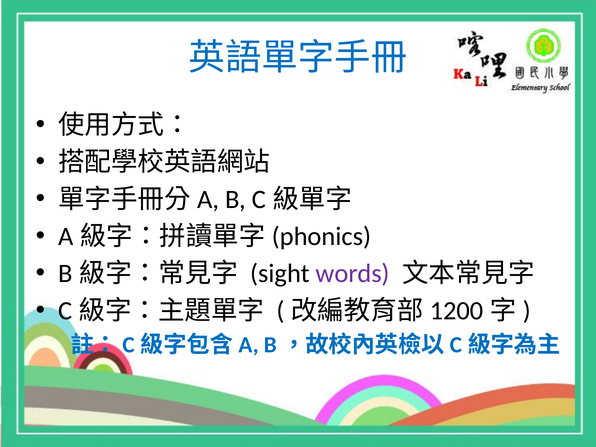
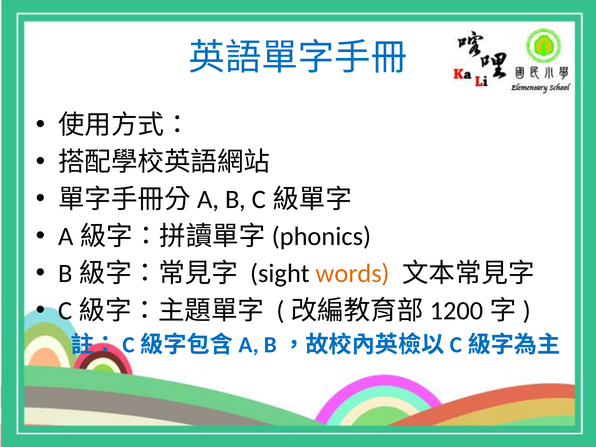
words colour: purple -> orange
